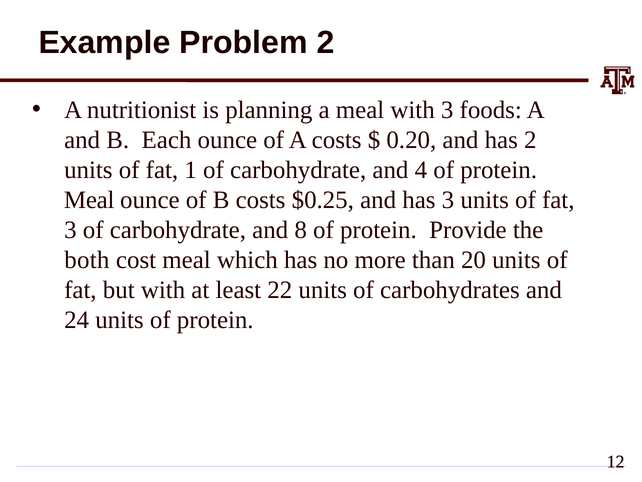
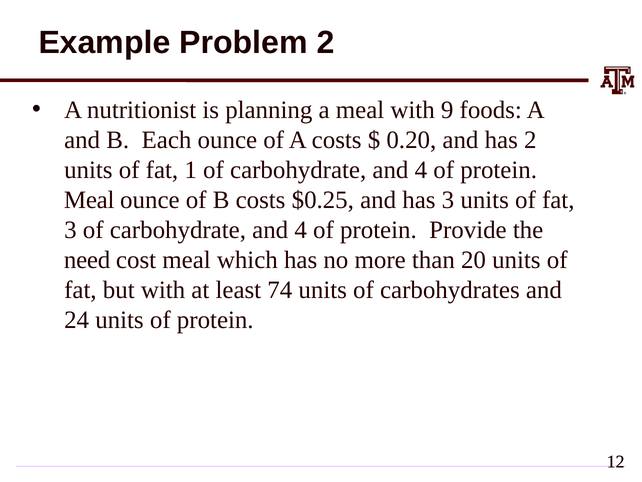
with 3: 3 -> 9
8 at (301, 230): 8 -> 4
both: both -> need
22: 22 -> 74
